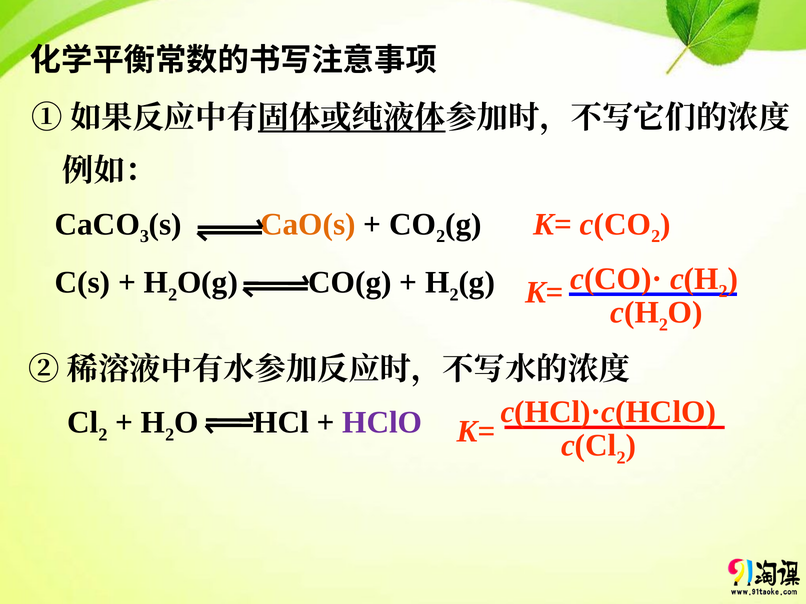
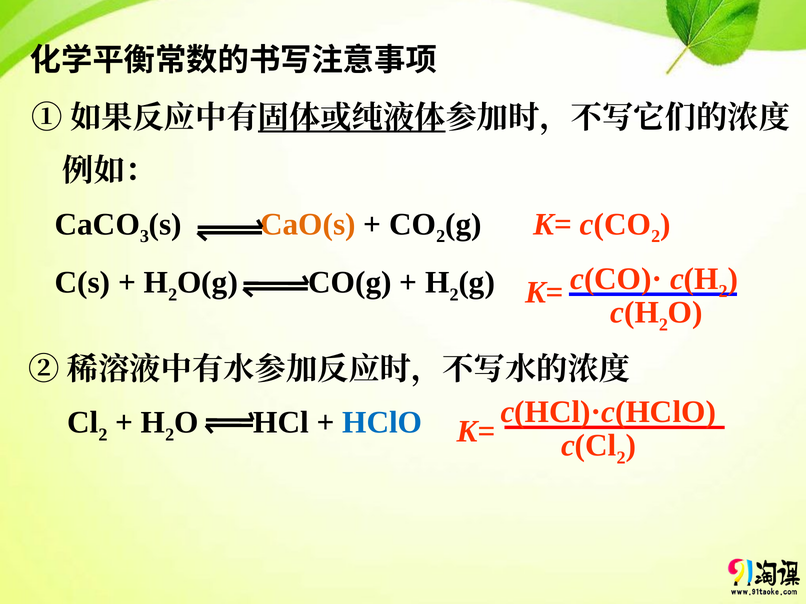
HClO colour: purple -> blue
